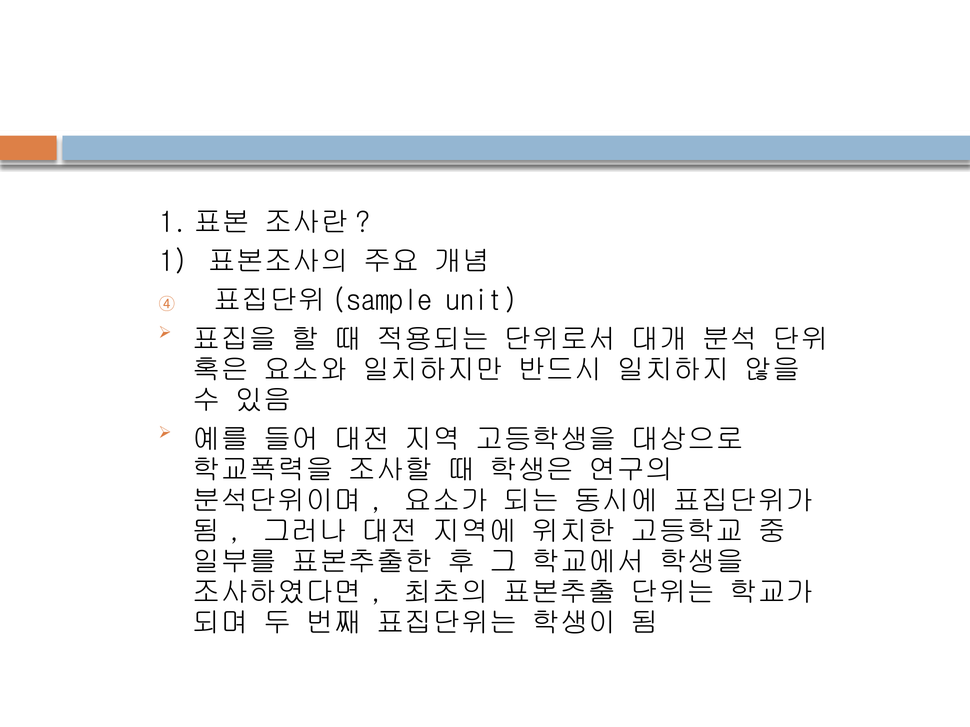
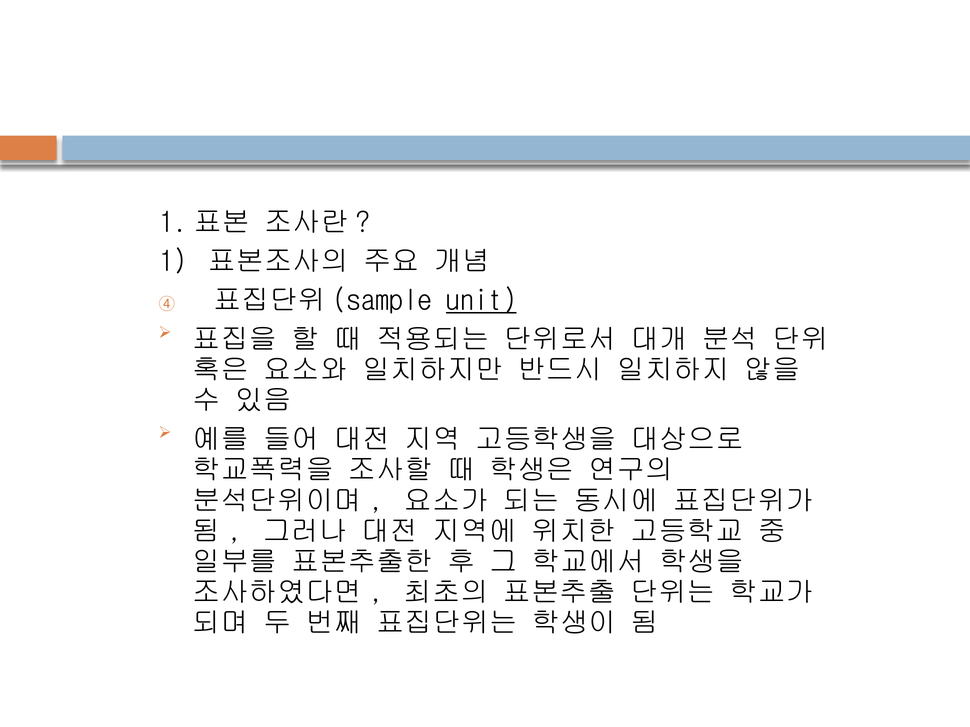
unit underline: none -> present
